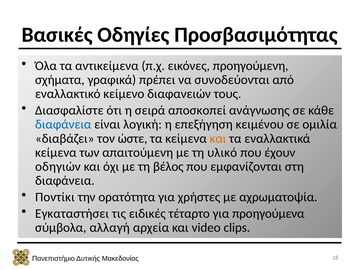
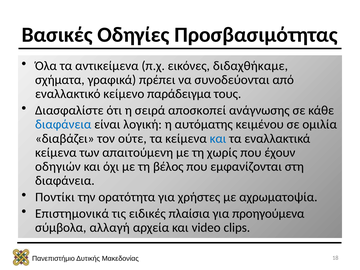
προηγούμενη: προηγούμενη -> διδαχθήκαμε
διαφανειών: διαφανειών -> παράδειγμα
επεξήγηση: επεξήγηση -> αυτόματης
ώστε: ώστε -> ούτε
και at (218, 138) colour: orange -> blue
υλικό: υλικό -> χωρίς
Εγκαταστήσει: Εγκαταστήσει -> Επιστημονικά
τέταρτο: τέταρτο -> πλαίσια
